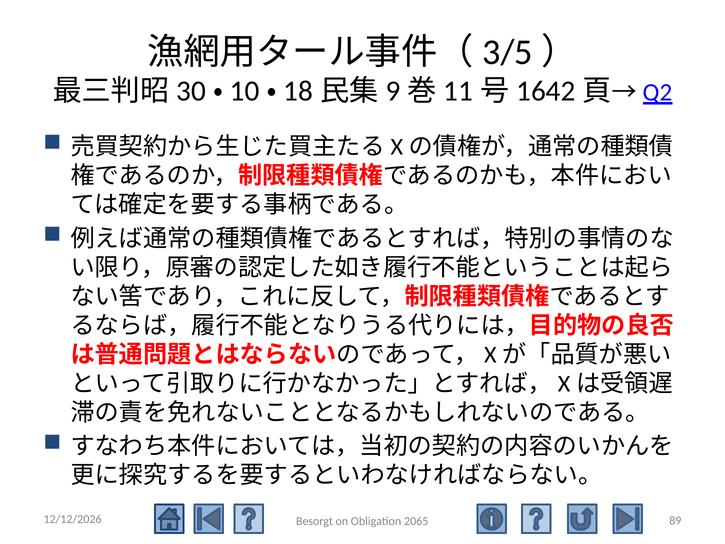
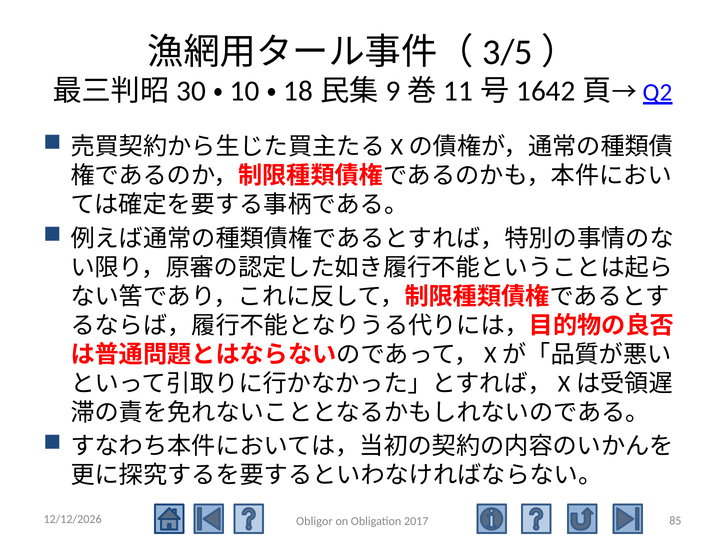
89: 89 -> 85
Besorgt: Besorgt -> Obligor
2065: 2065 -> 2017
